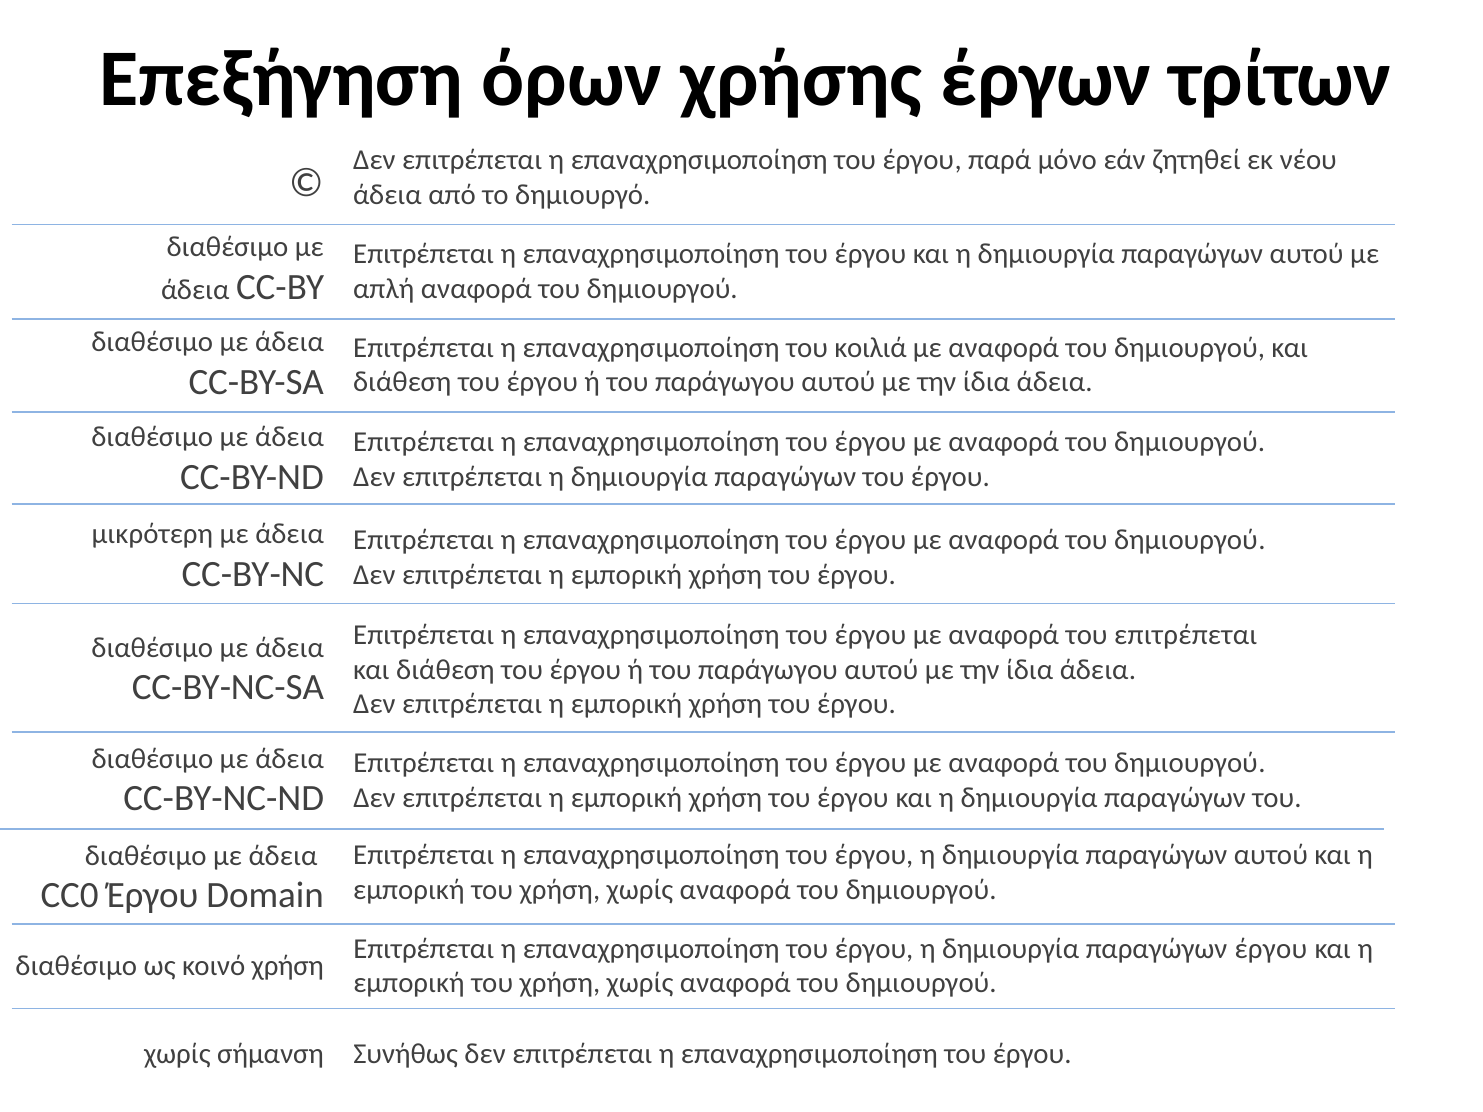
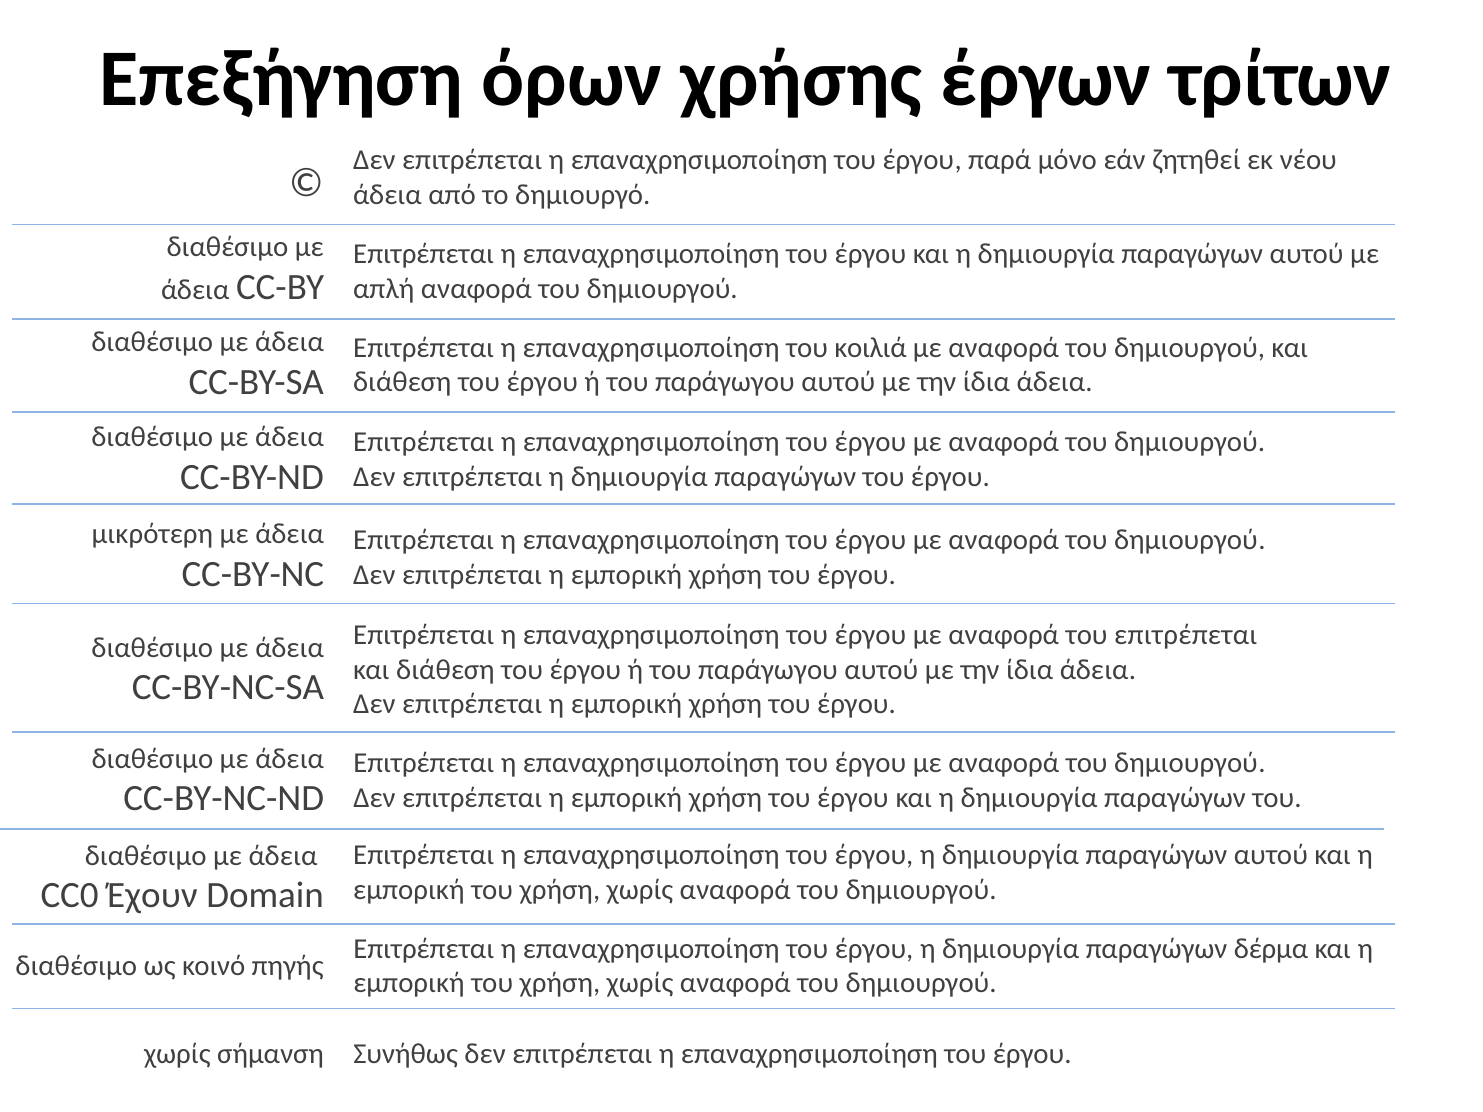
CC0 Έργου: Έργου -> Έχουν
παραγώγων έργου: έργου -> δέρμα
κοινό χρήση: χρήση -> πηγής
